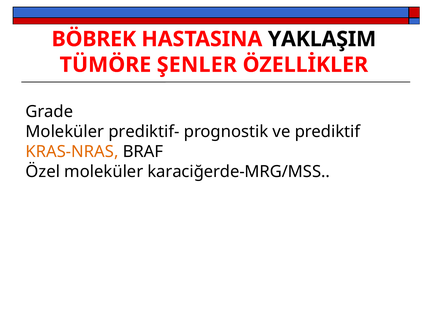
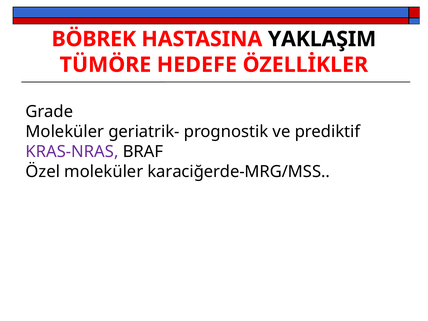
ŞENLER: ŞENLER -> HEDEFE
prediktif-: prediktif- -> geriatrik-
KRAS-NRAS colour: orange -> purple
